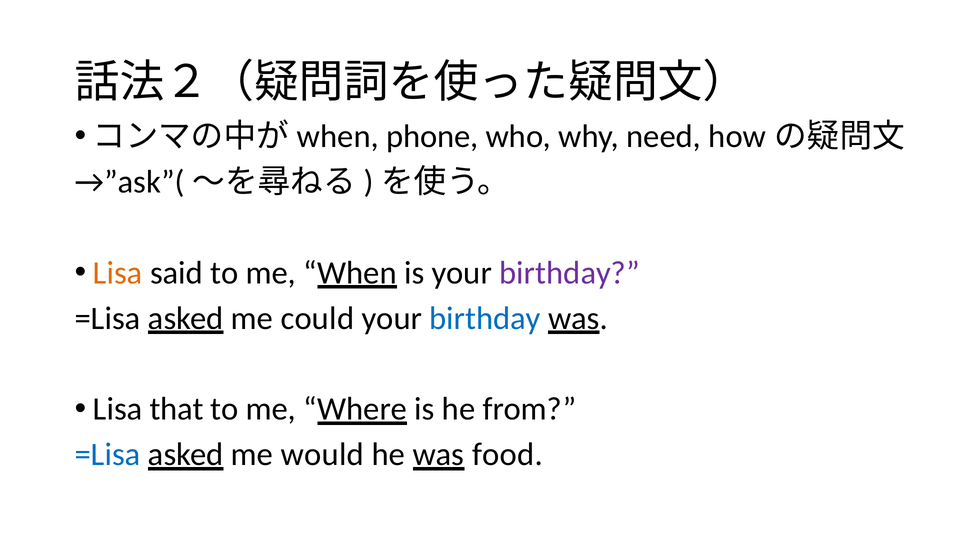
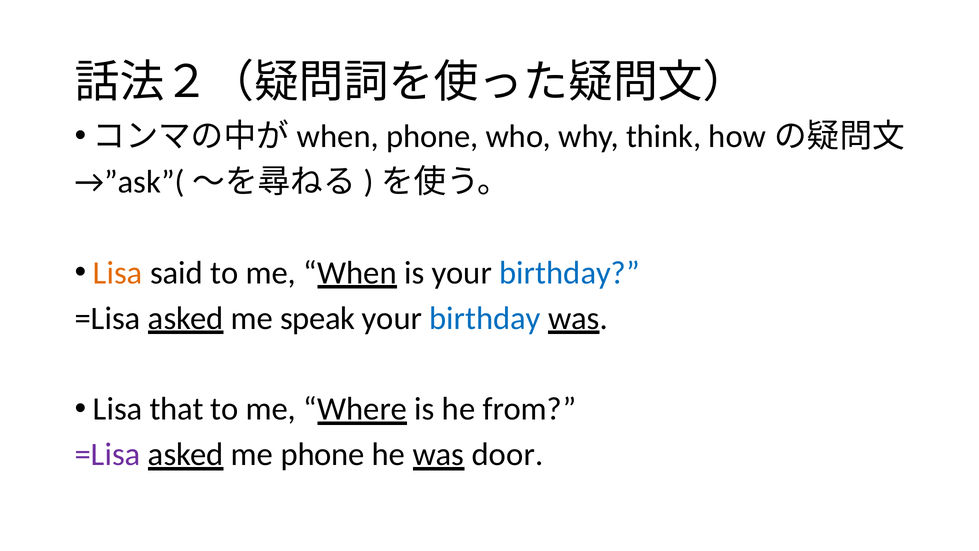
need: need -> think
birthday at (570, 273) colour: purple -> blue
could: could -> speak
=Lisa at (108, 454) colour: blue -> purple
me would: would -> phone
food: food -> door
